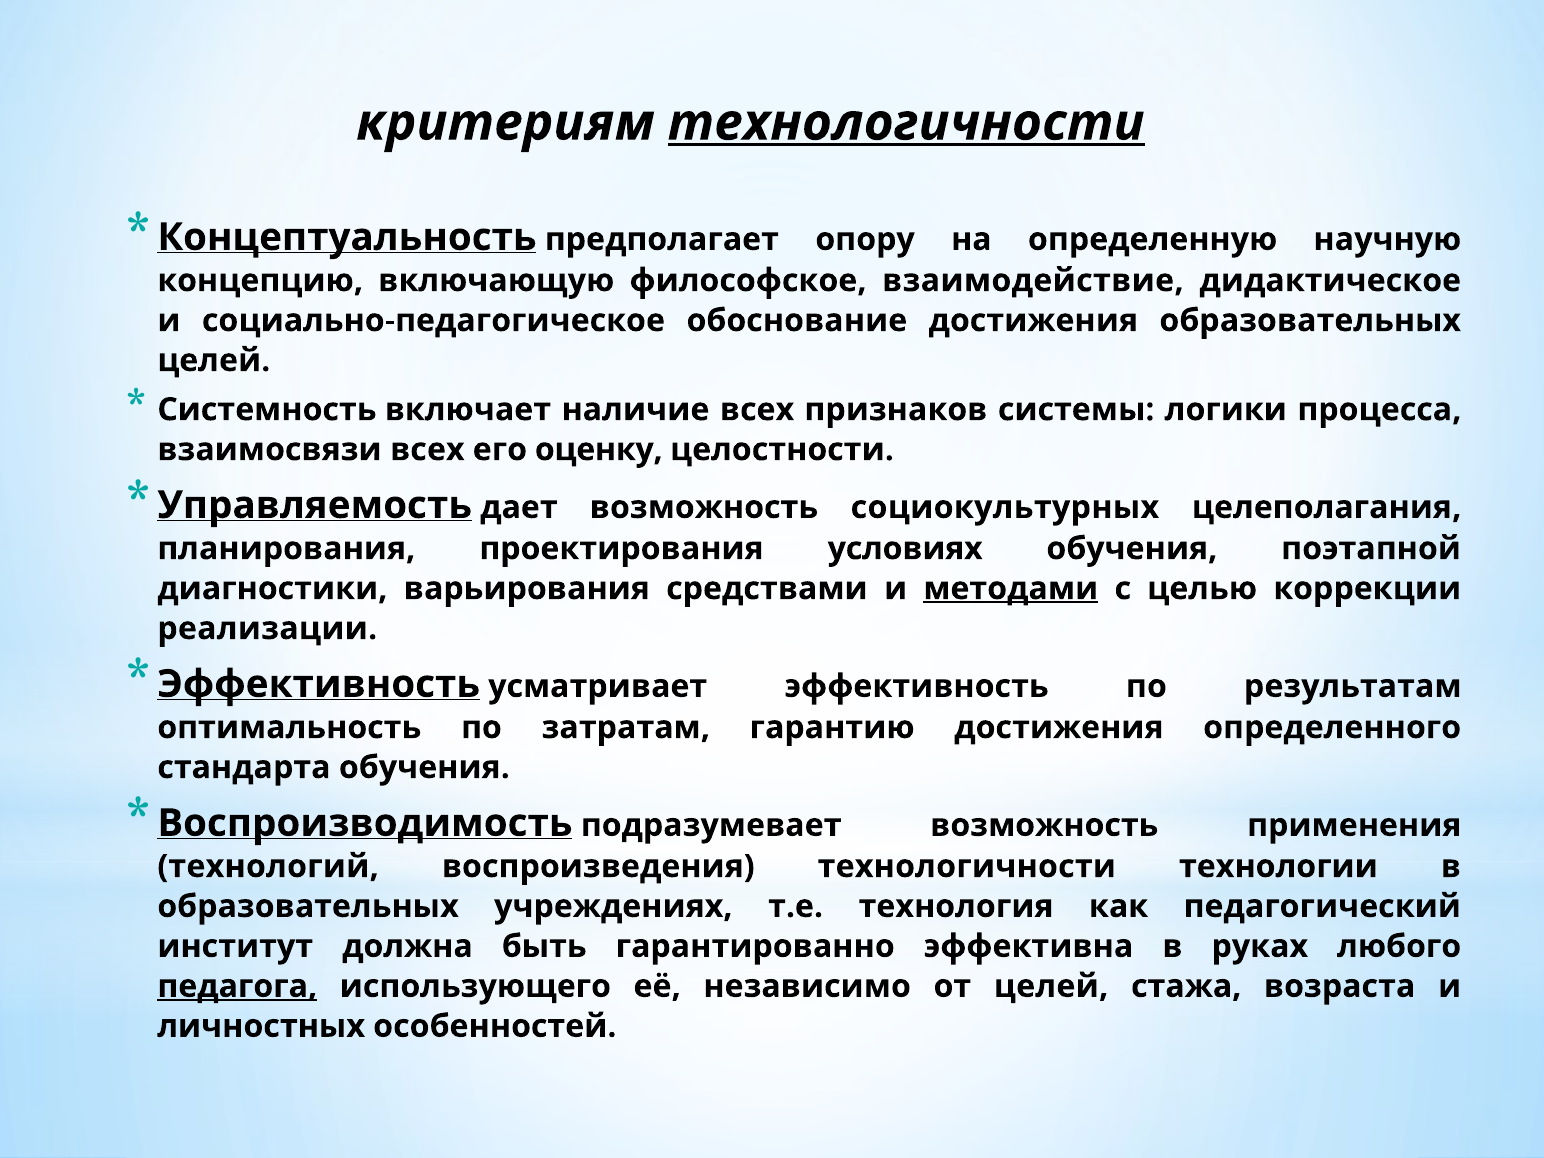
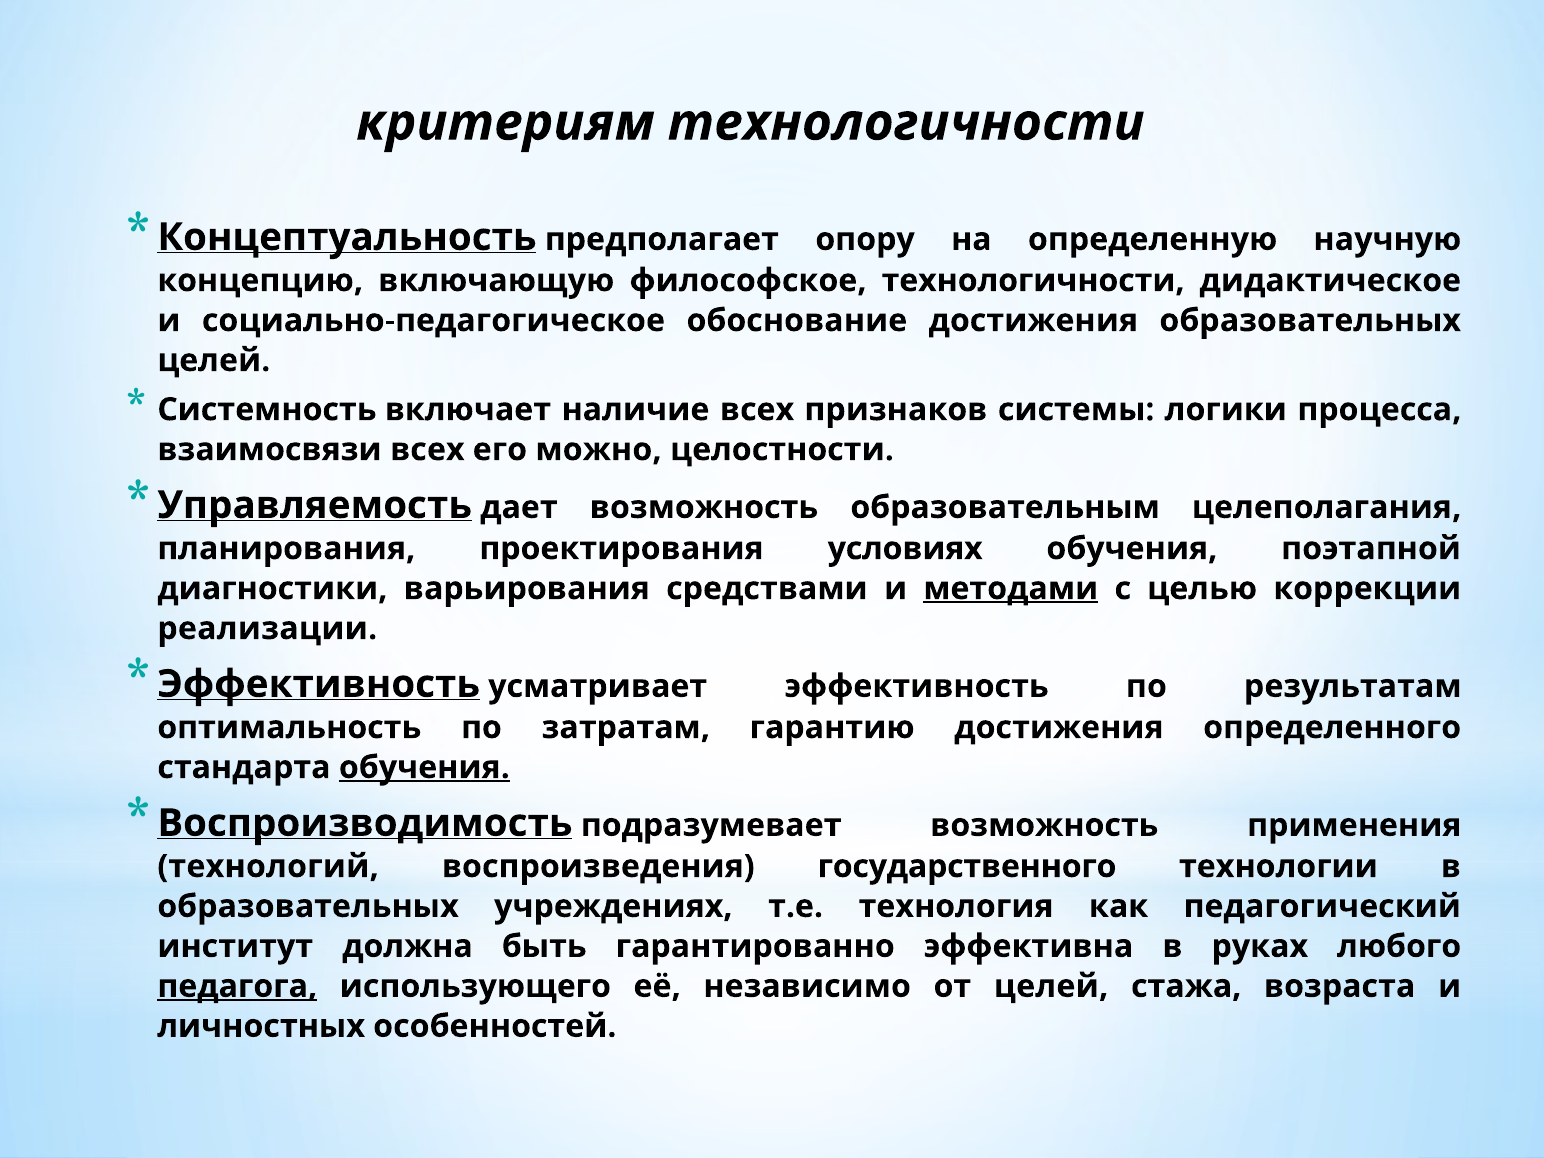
технологичности at (906, 123) underline: present -> none
философское взаимодействие: взаимодействие -> технологичности
оценку: оценку -> можно
социокультурных: социокультурных -> образовательным
обучения at (424, 767) underline: none -> present
воспроизведения технологичности: технологичности -> государственного
